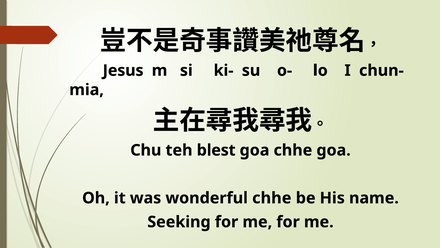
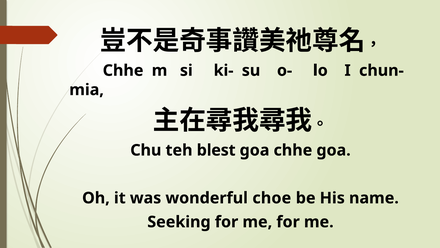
Jesus at (123, 70): Jesus -> Chhe
wonderful chhe: chhe -> choe
